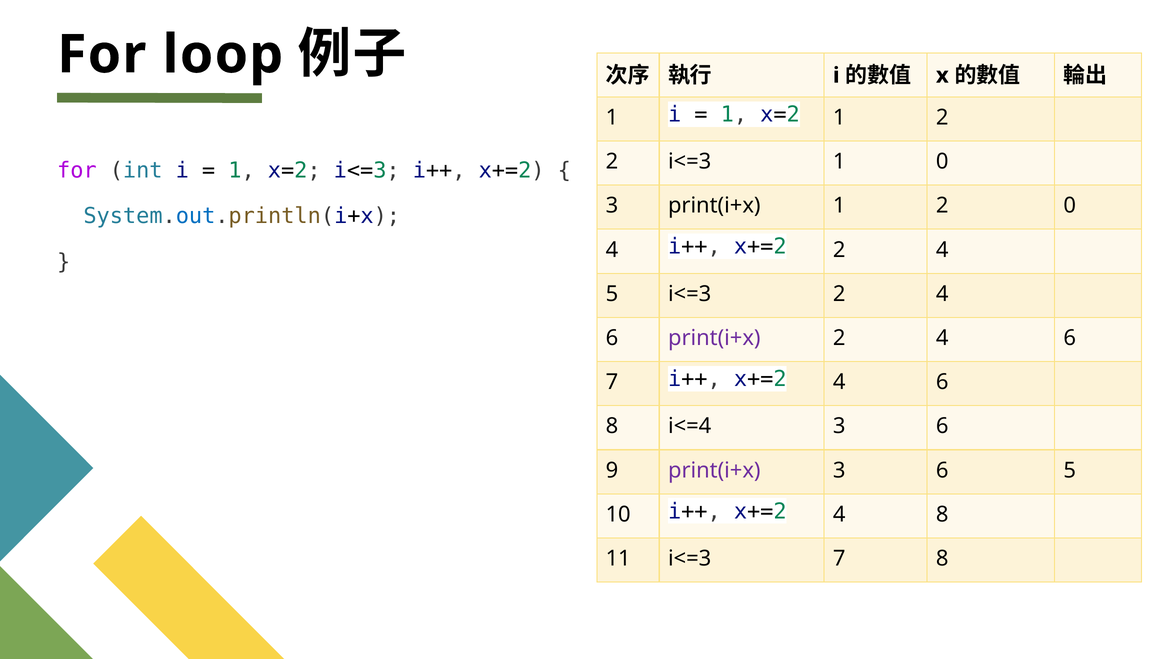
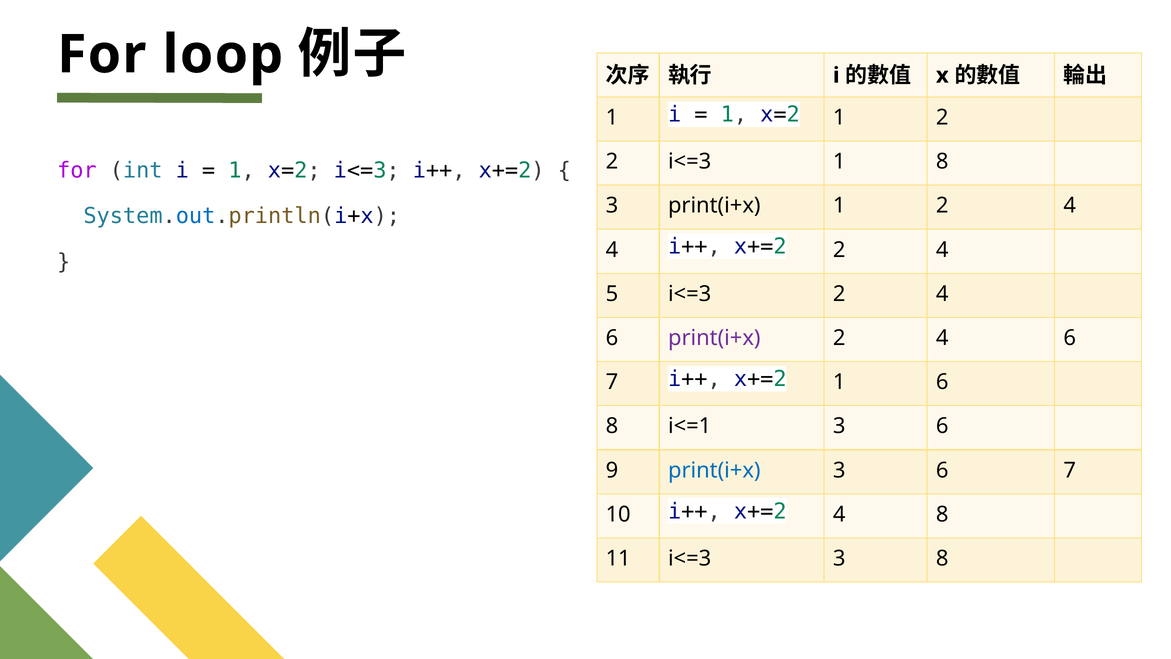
1 0: 0 -> 8
1 2 0: 0 -> 4
7 i++ x+=2 4: 4 -> 1
i<=4: i<=4 -> i<=1
print(i+x at (714, 470) colour: purple -> blue
3 6 5: 5 -> 7
i<=3 7: 7 -> 3
